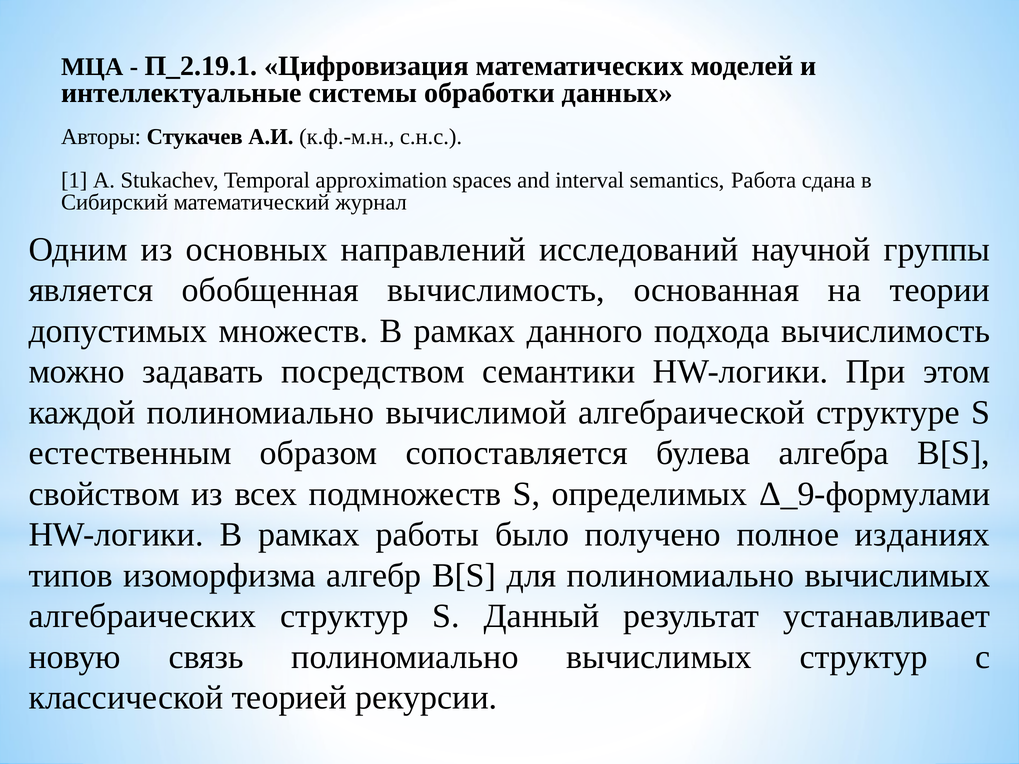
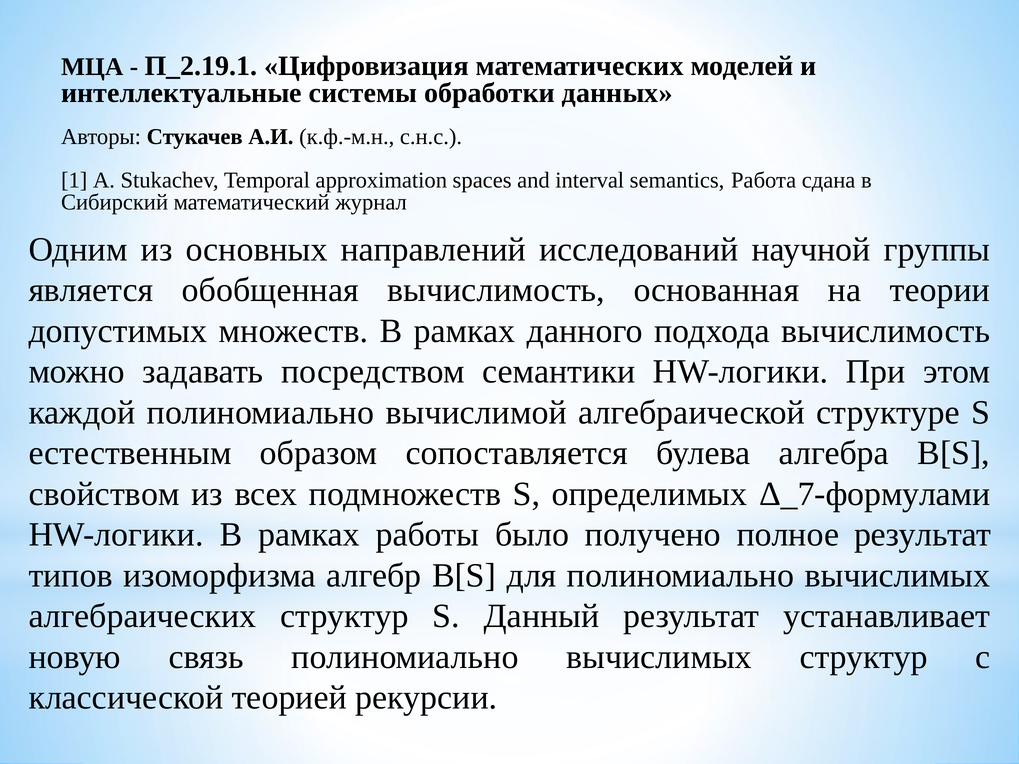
Δ_9-формулами: Δ_9-формулами -> Δ_7-формулами
полное изданиях: изданиях -> результат
